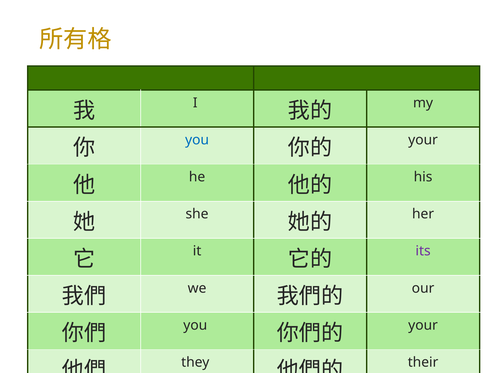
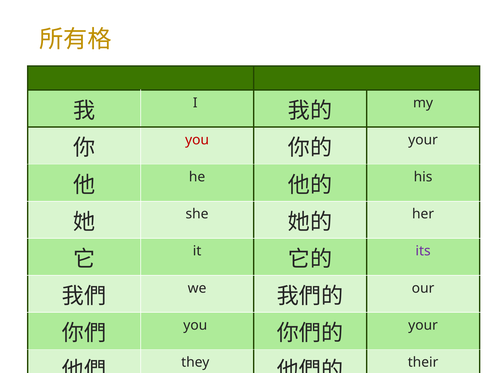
you at (197, 140) colour: blue -> red
